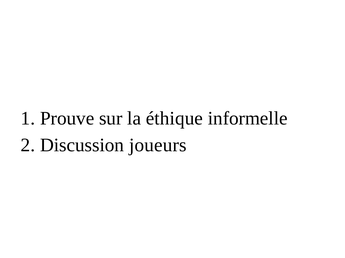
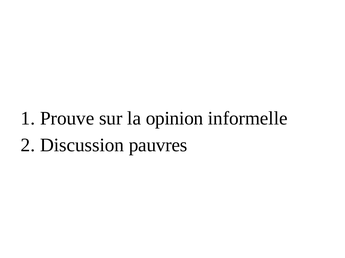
éthique: éthique -> opinion
joueurs: joueurs -> pauvres
